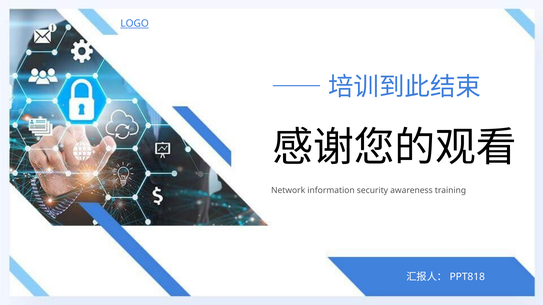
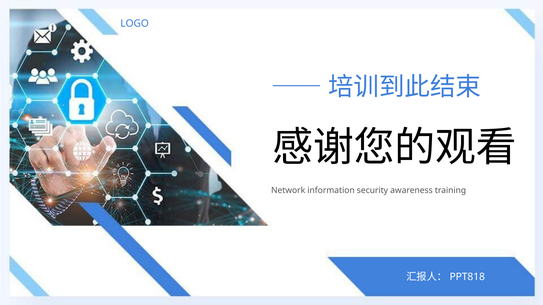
LOGO underline: present -> none
